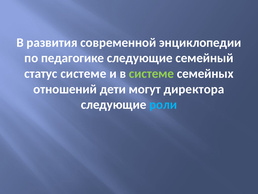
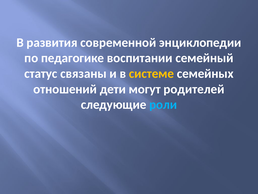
педагогике следующие: следующие -> воспитании
статус системе: системе -> связаны
системе at (151, 73) colour: light green -> yellow
директора: директора -> родителей
